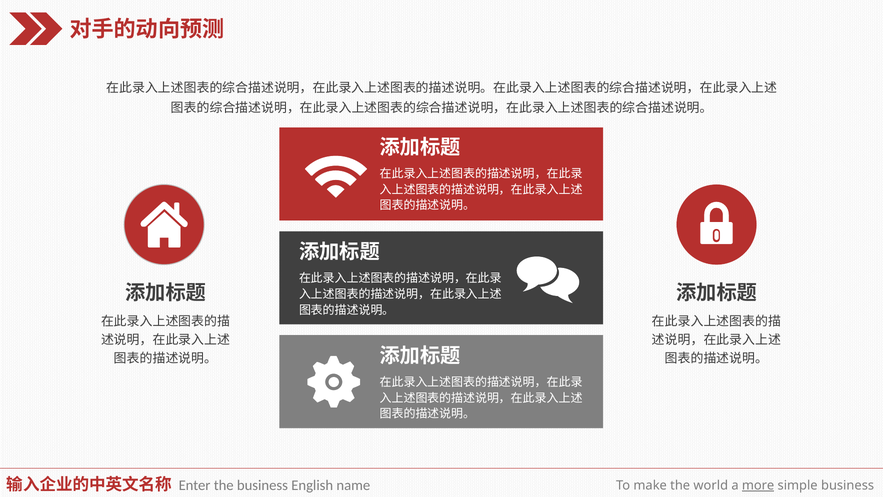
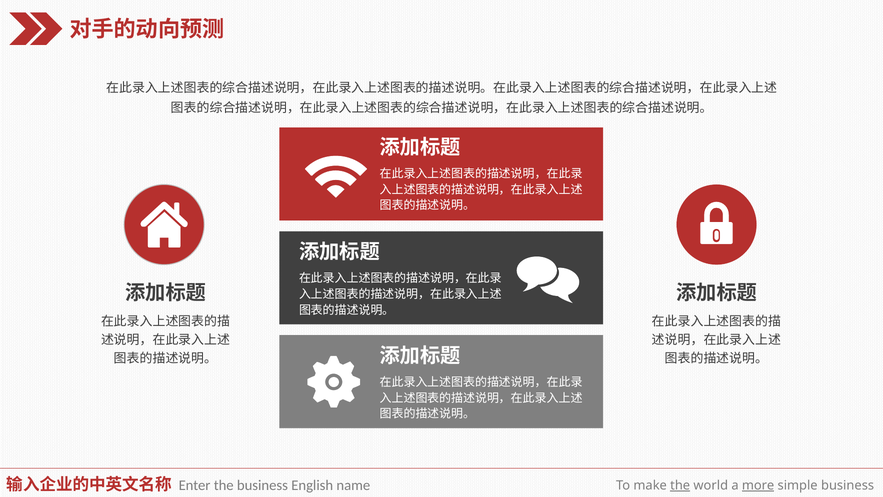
the at (680, 485) underline: none -> present
